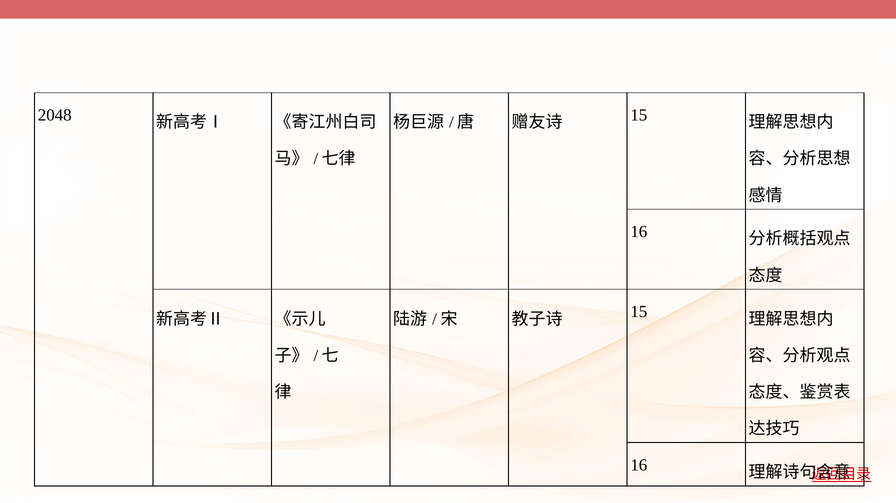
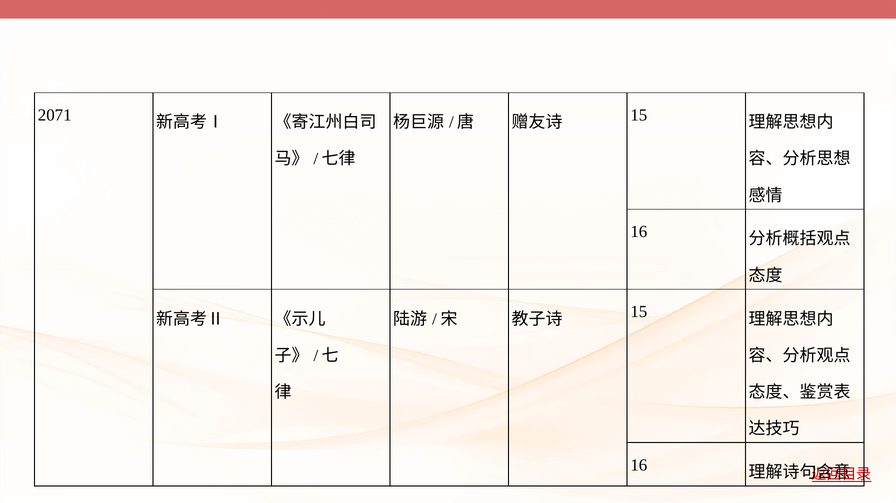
2048: 2048 -> 2071
